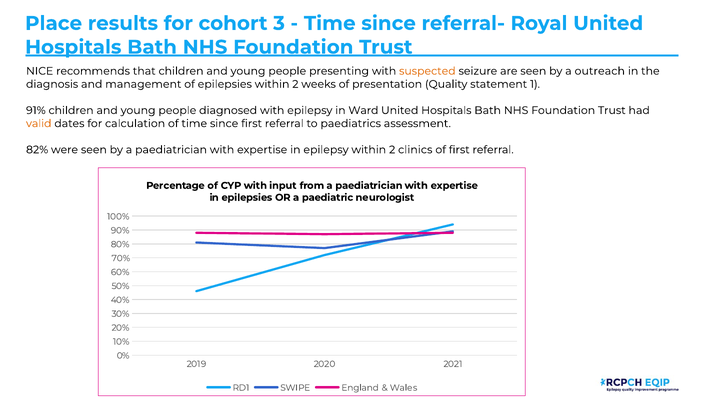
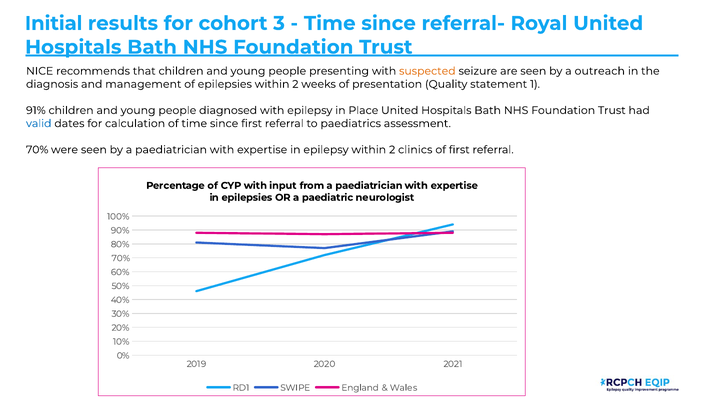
Place: Place -> Initial
Ward: Ward -> Place
valid colour: orange -> blue
82% at (37, 150): 82% -> 70%
